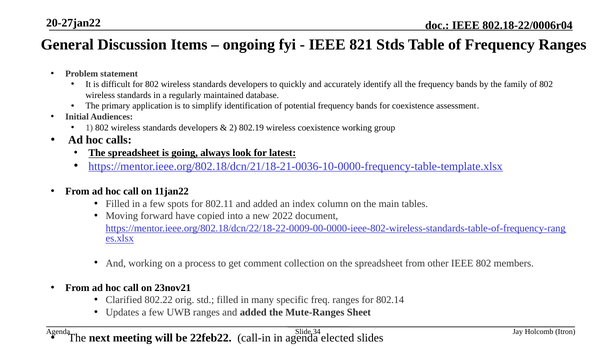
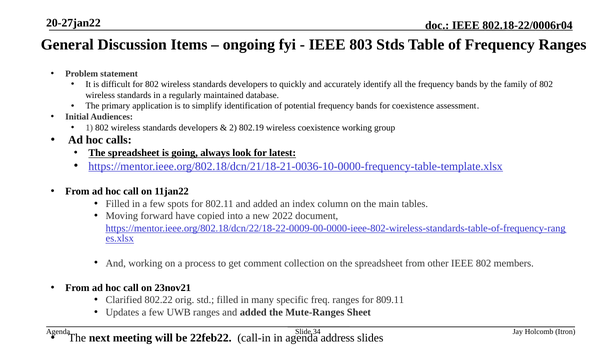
821: 821 -> 803
802.14: 802.14 -> 809.11
elected: elected -> address
